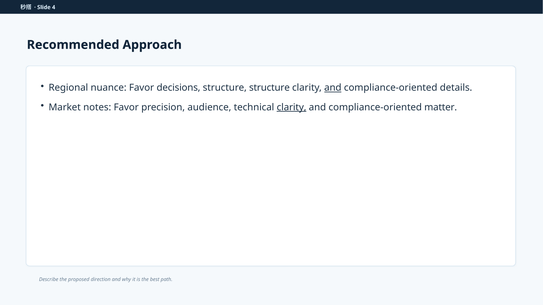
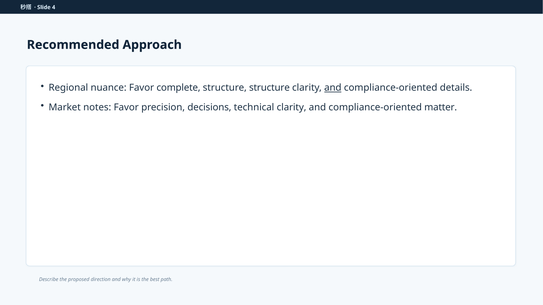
decisions: decisions -> complete
audience: audience -> decisions
clarity at (292, 107) underline: present -> none
